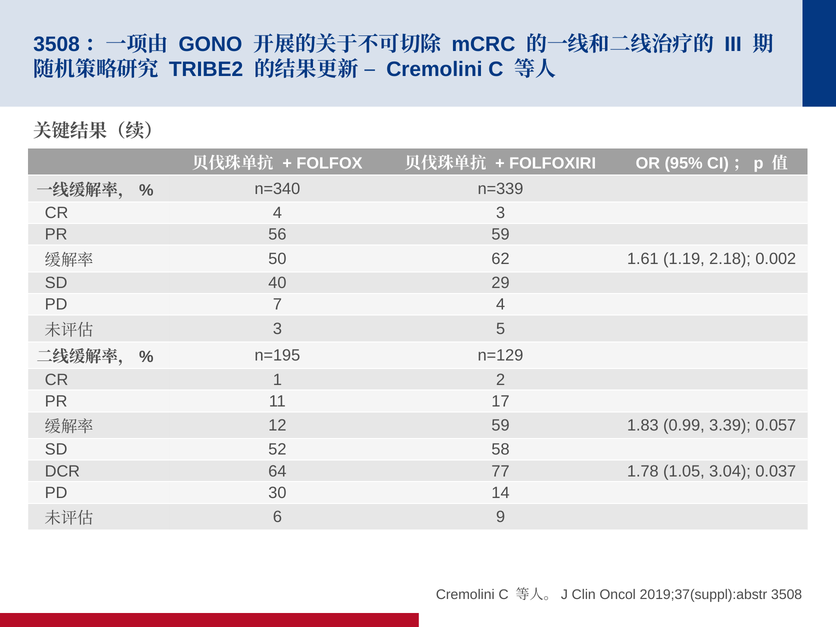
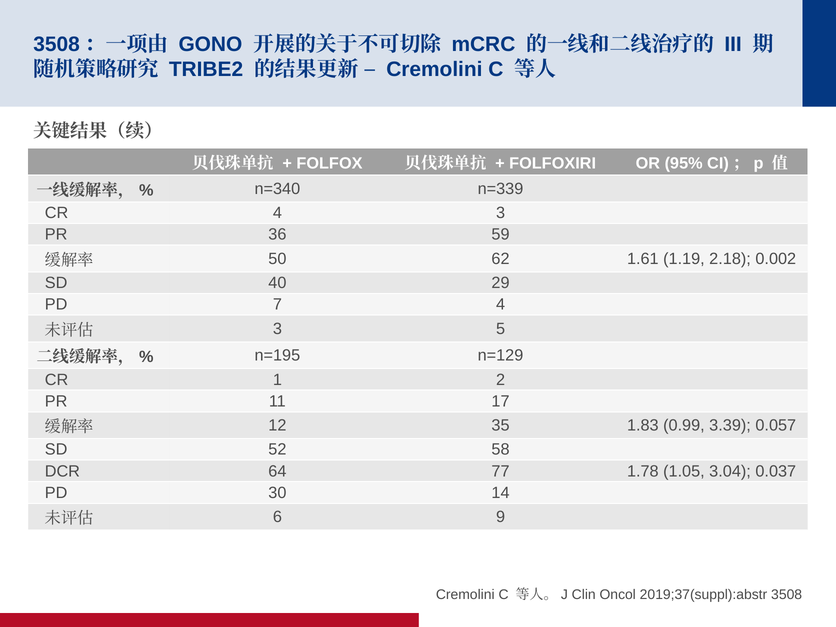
56: 56 -> 36
12 59: 59 -> 35
